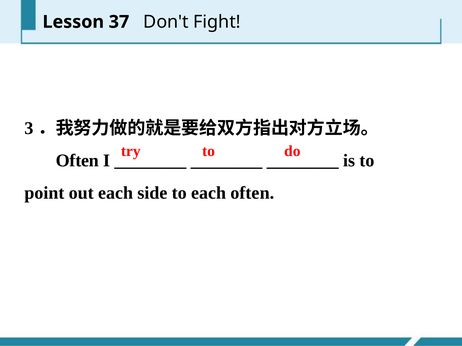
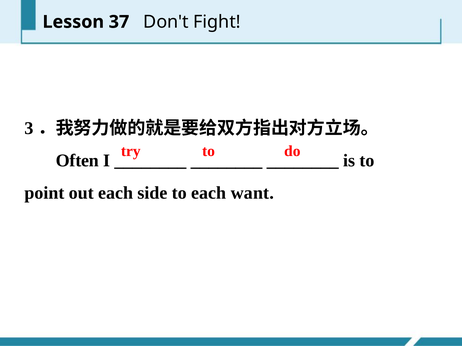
each often: often -> want
